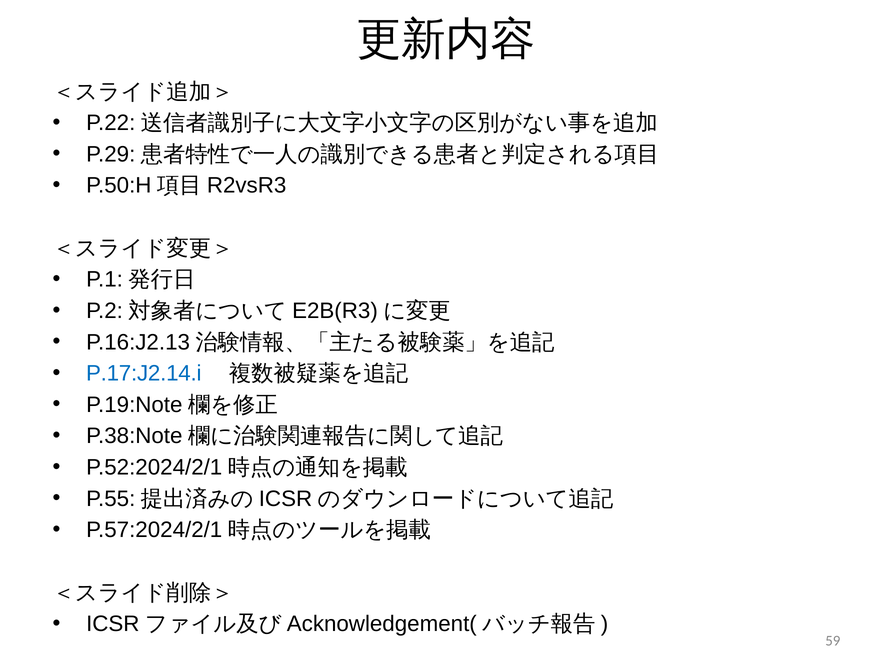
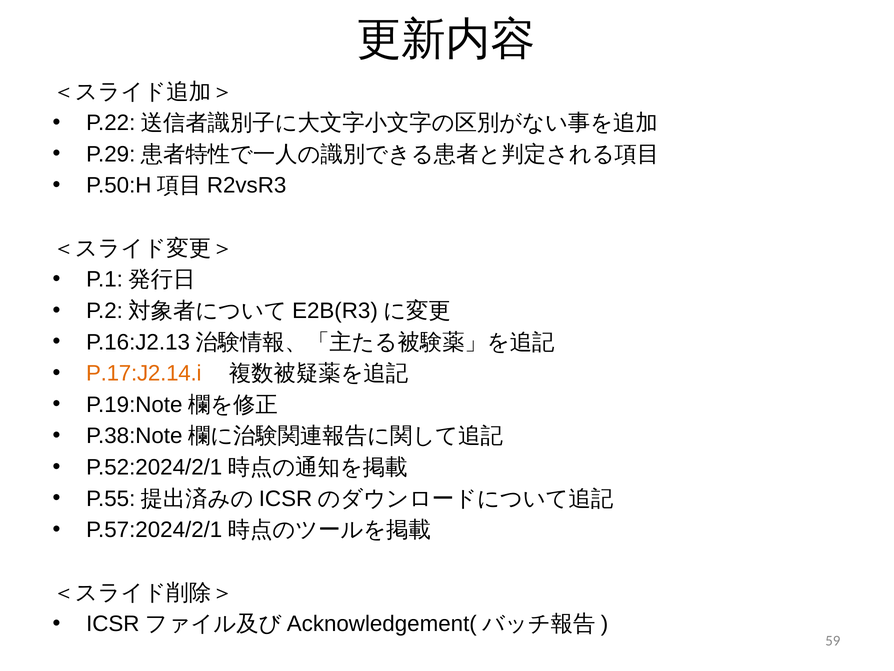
P.17:J2.14.i colour: blue -> orange
